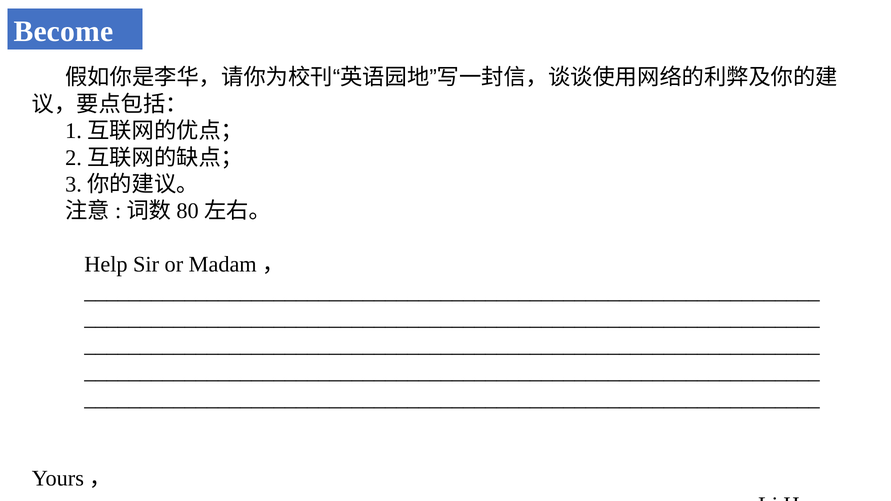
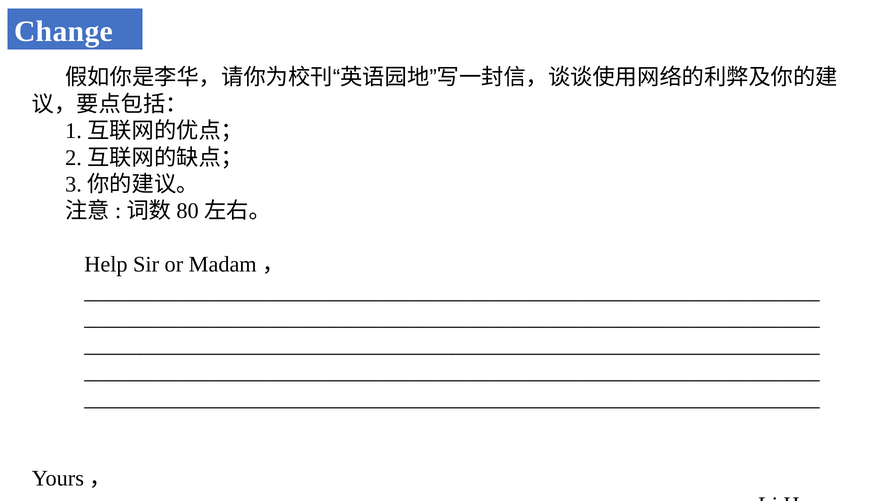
Become: Become -> Change
